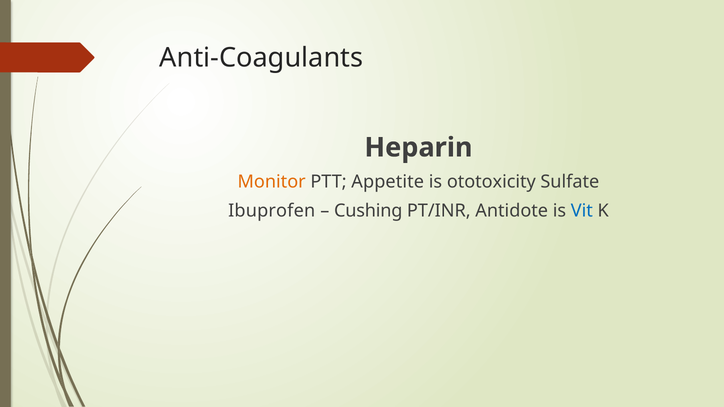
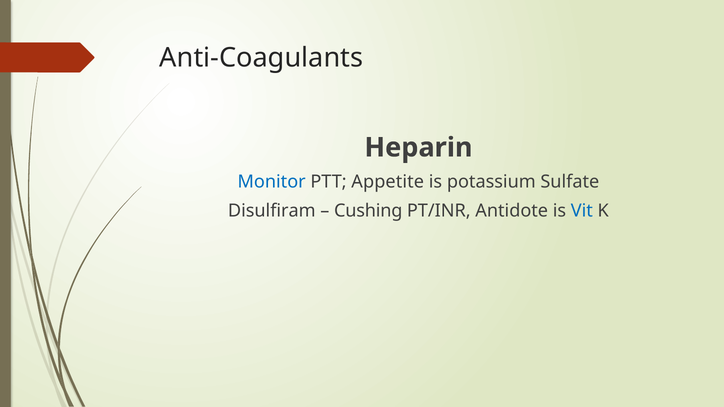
Monitor colour: orange -> blue
ototoxicity: ototoxicity -> potassium
Ibuprofen: Ibuprofen -> Disulfiram
